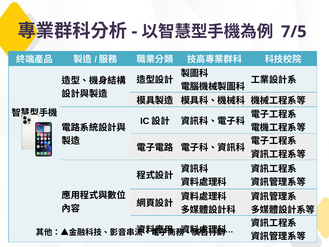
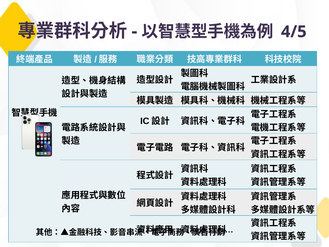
7/5: 7/5 -> 4/5
